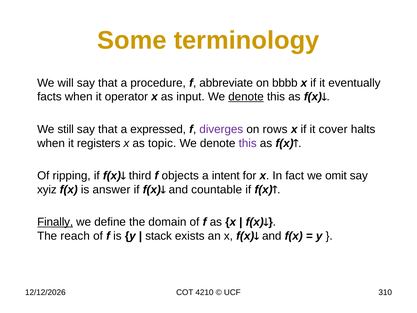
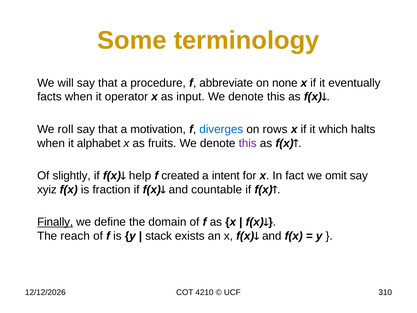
bbbb: bbbb -> none
denote at (246, 97) underline: present -> none
still: still -> roll
expressed: expressed -> motivation
diverges colour: purple -> blue
cover: cover -> which
registers: registers -> alphabet
topic: topic -> fruits
ripping: ripping -> slightly
third: third -> help
objects: objects -> created
answer: answer -> fraction
